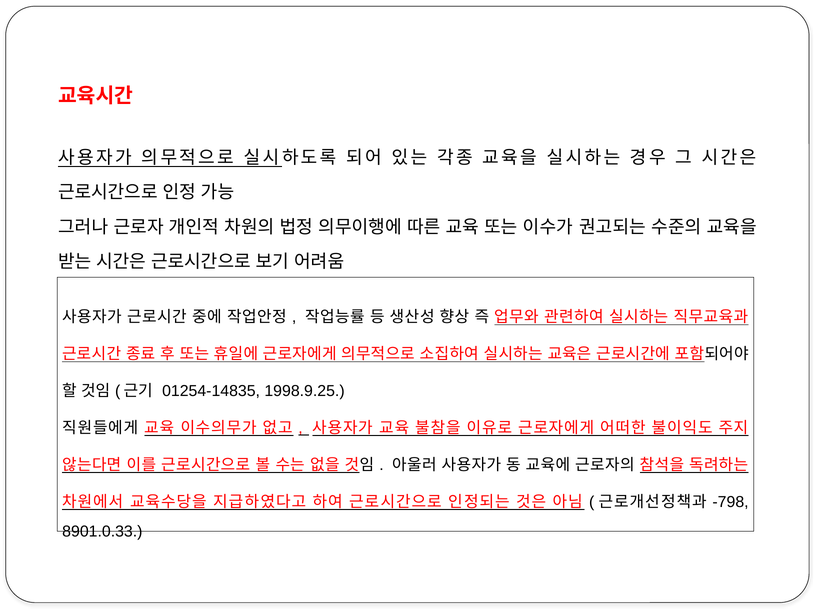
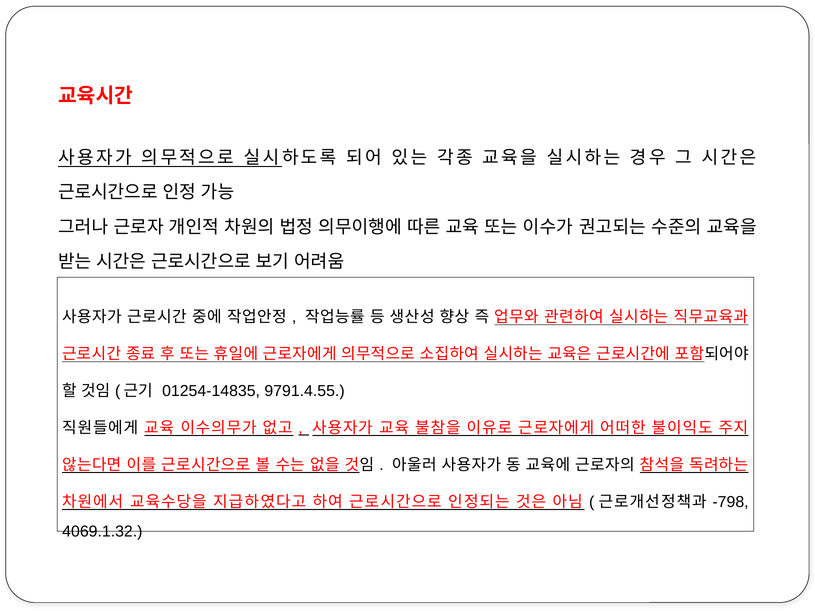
1998.9.25: 1998.9.25 -> 9791.4.55
8901.0.33: 8901.0.33 -> 4069.1.32
